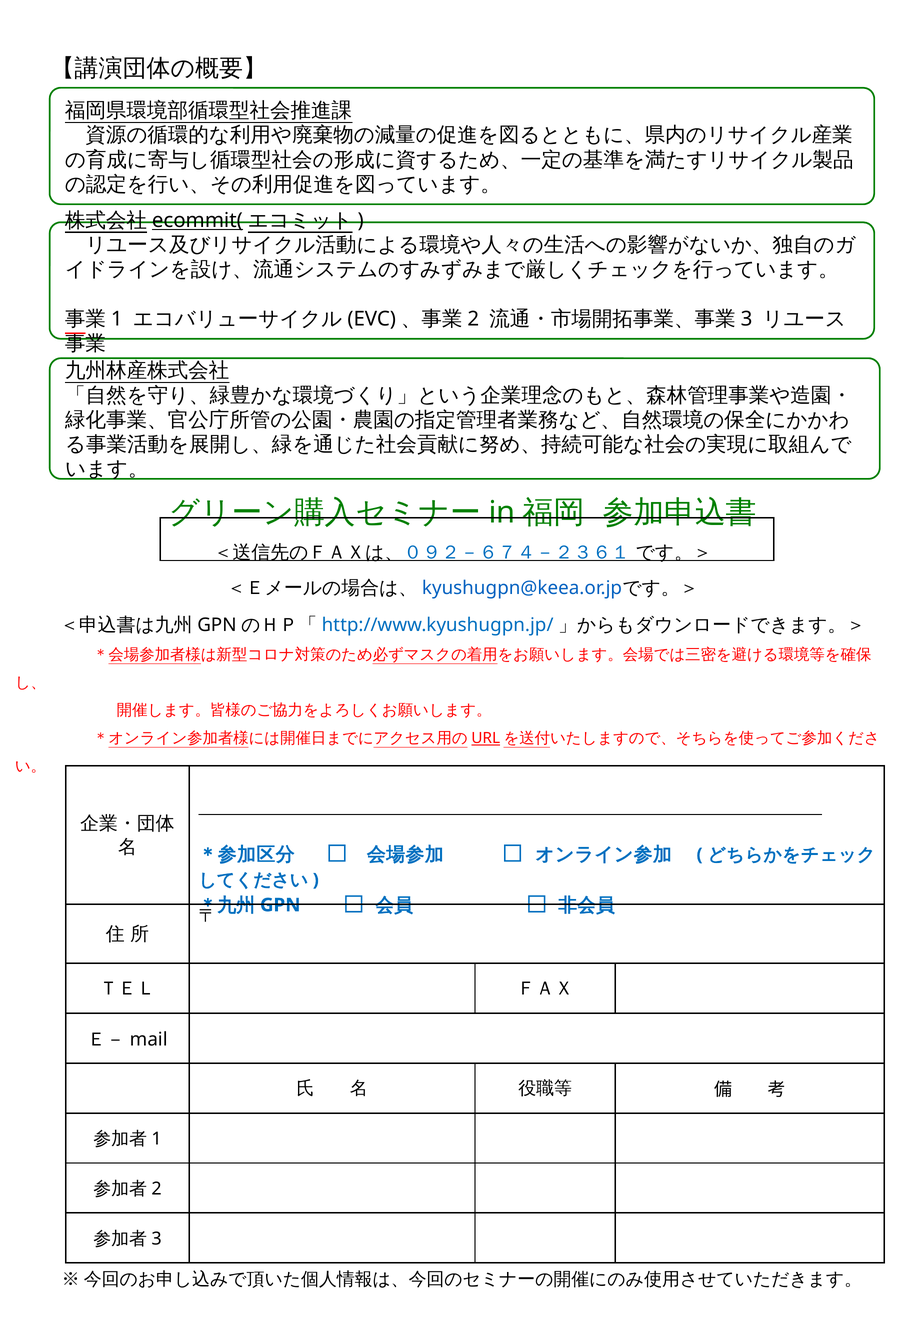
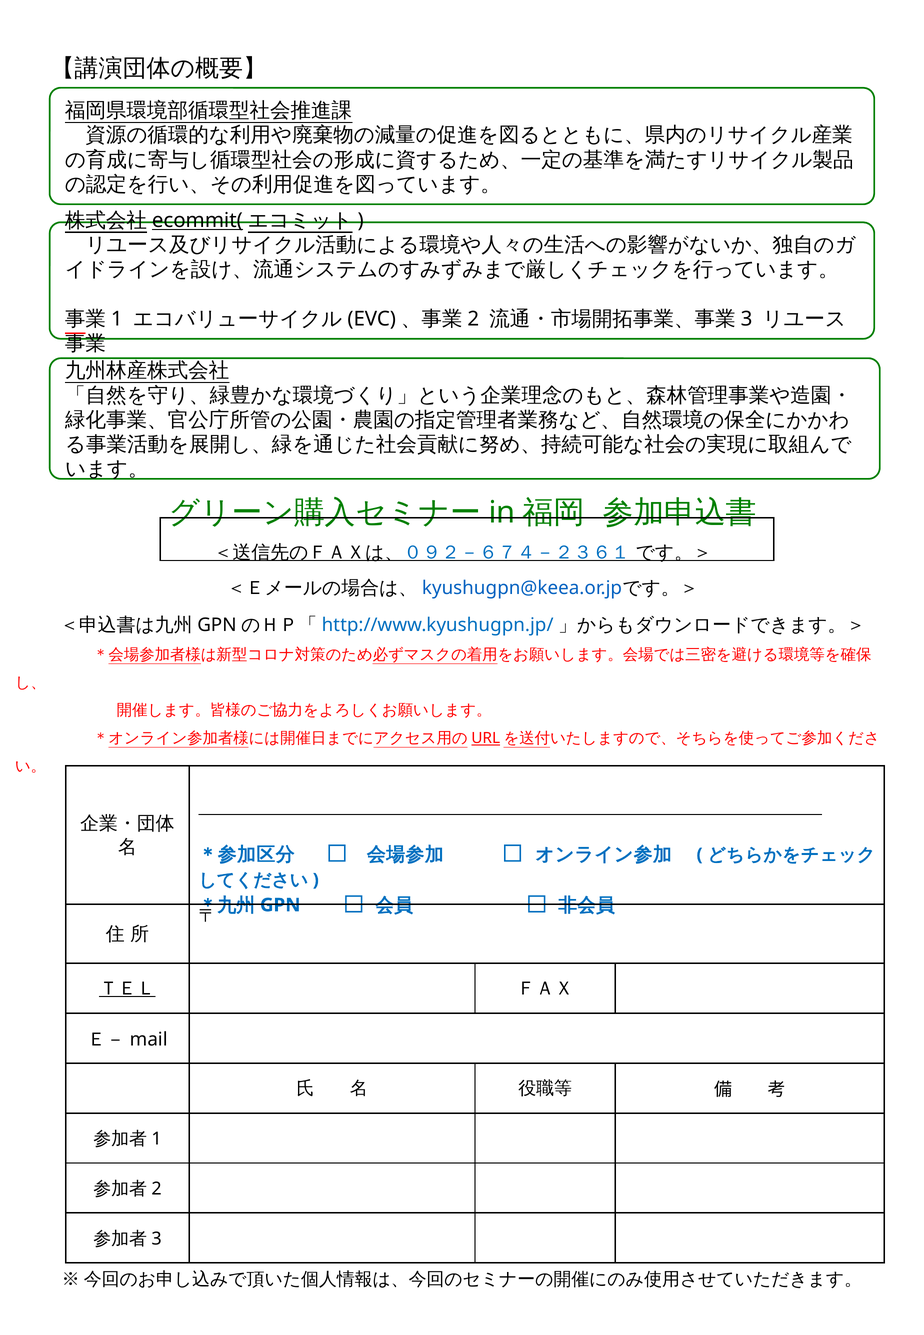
ＴＥＬ underline: none -> present
